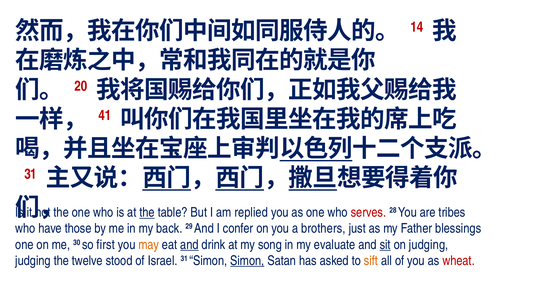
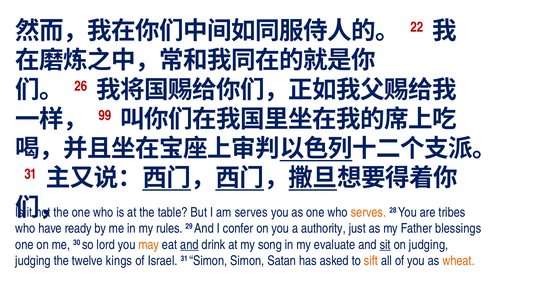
14: 14 -> 22
20: 20 -> 26
41: 41 -> 99
the at (147, 212) underline: present -> none
am replied: replied -> serves
serves at (368, 212) colour: red -> orange
those: those -> ready
back: back -> rules
brothers: brothers -> authority
first: first -> lord
stood: stood -> kings
Simon at (247, 261) underline: present -> none
wheat colour: red -> orange
